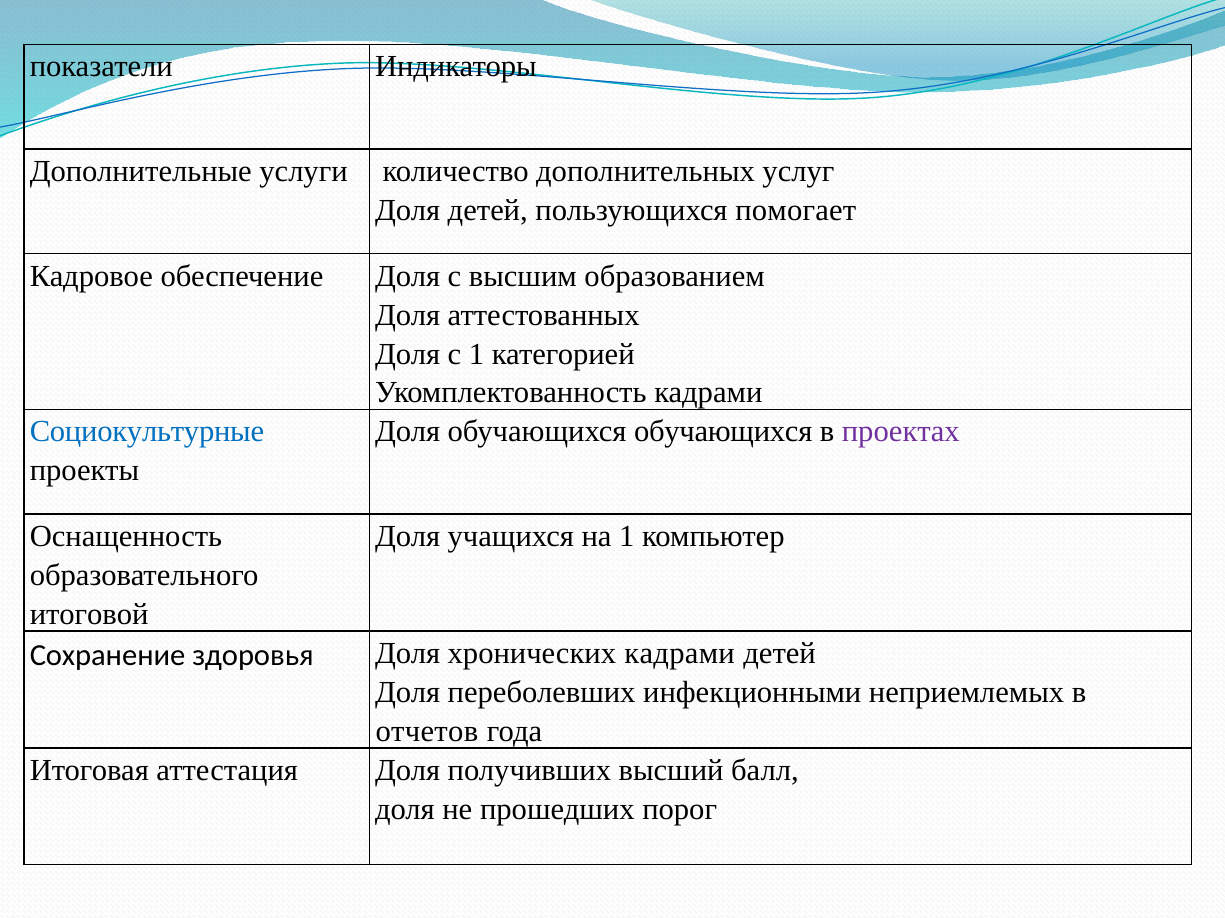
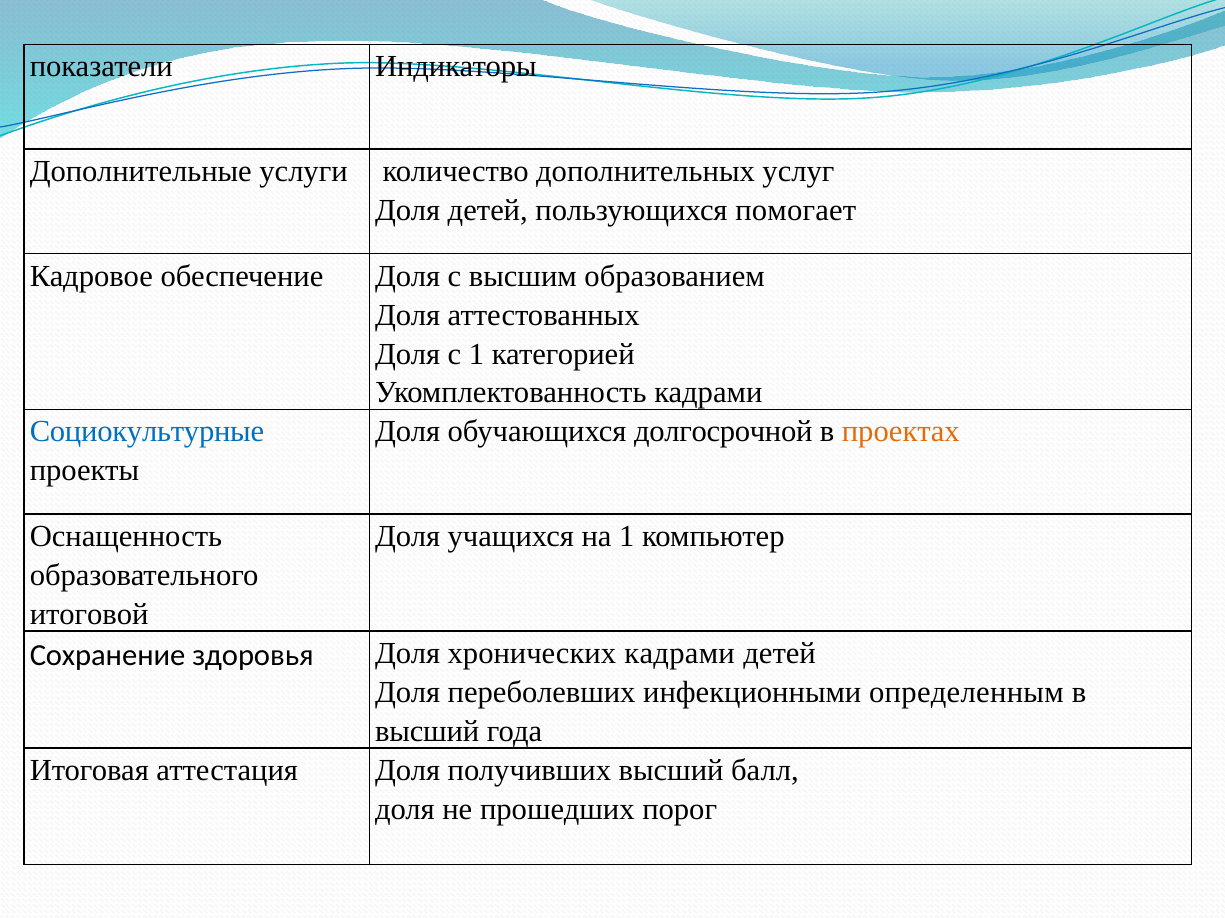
обучающихся обучающихся: обучающихся -> долгосрочной
проектах colour: purple -> orange
неприемлемых: неприемлемых -> определенным
отчетов at (427, 732): отчетов -> высший
